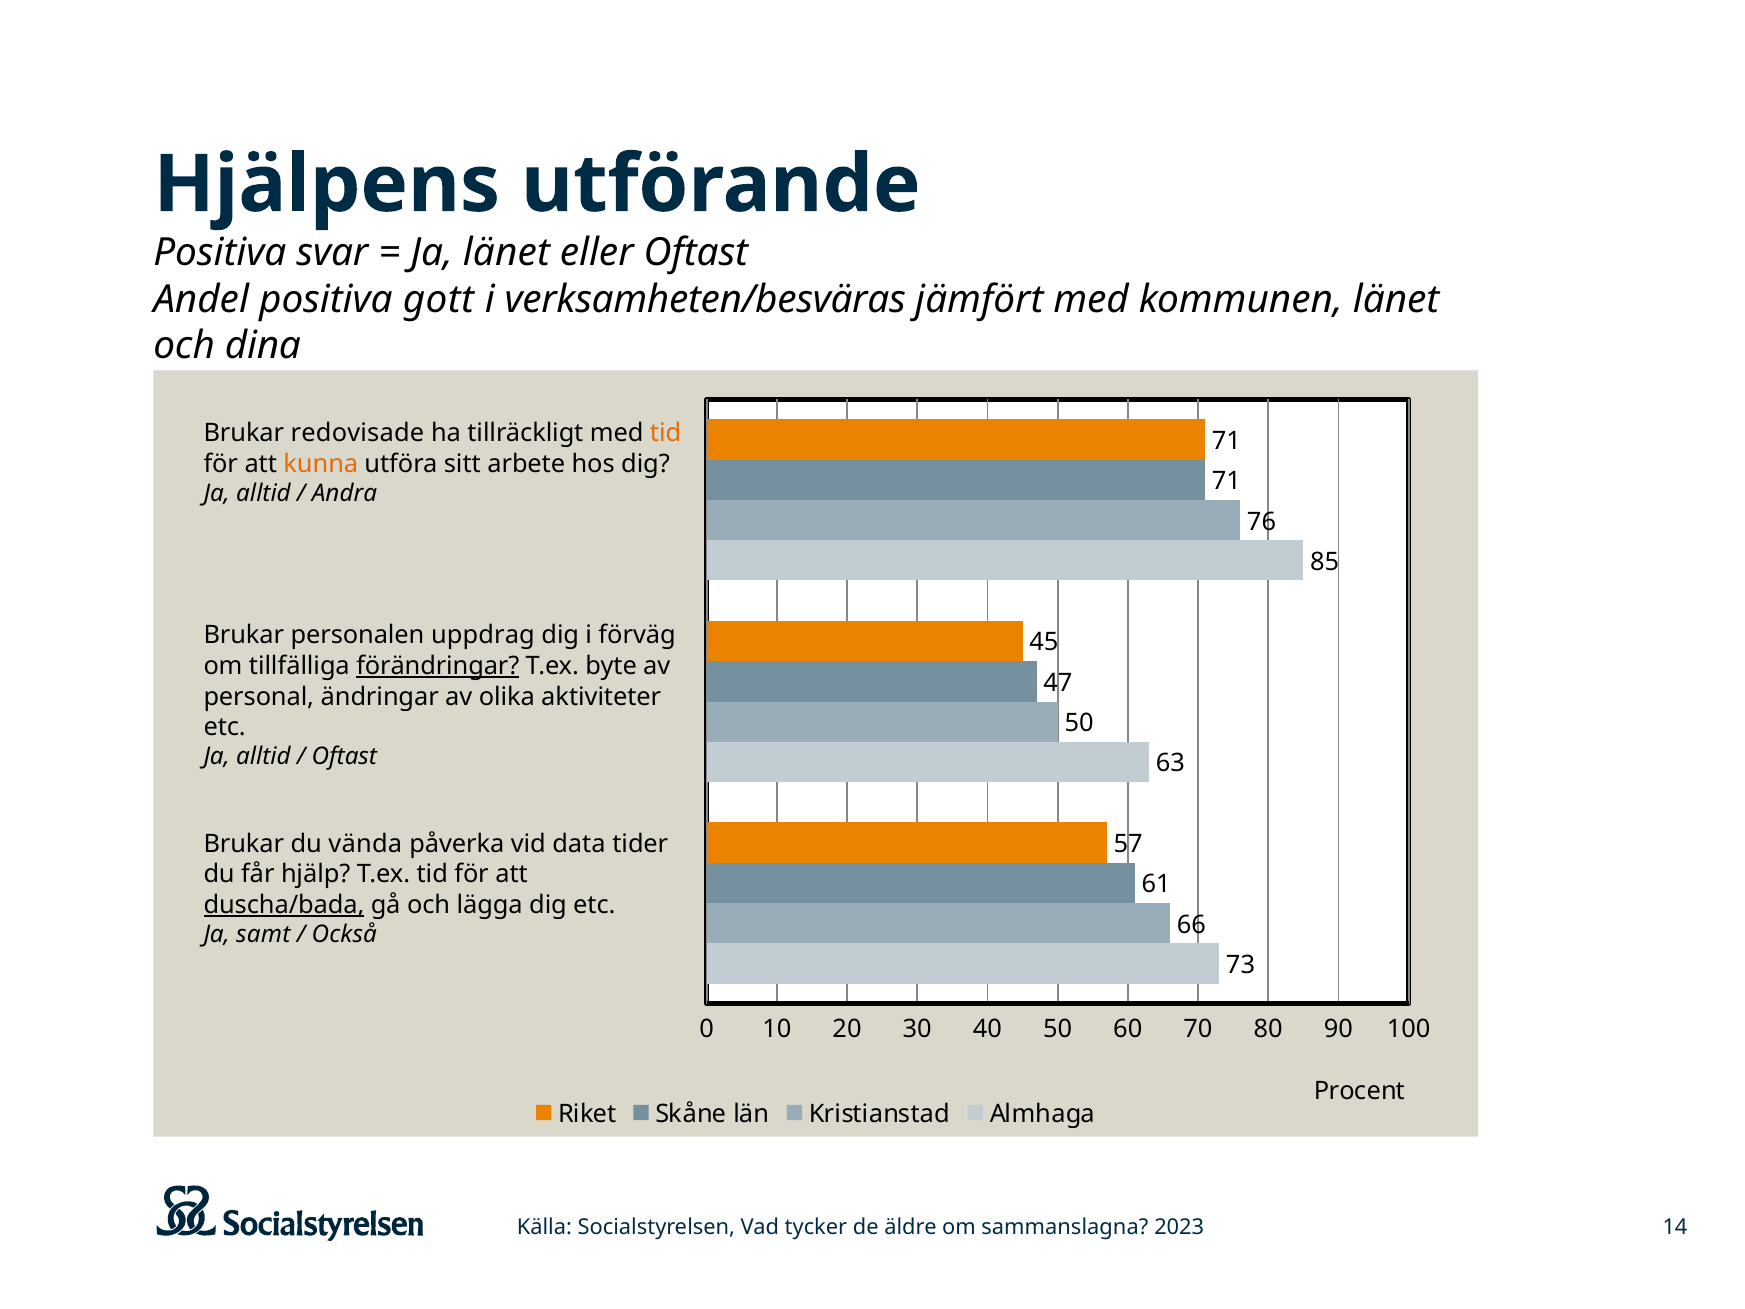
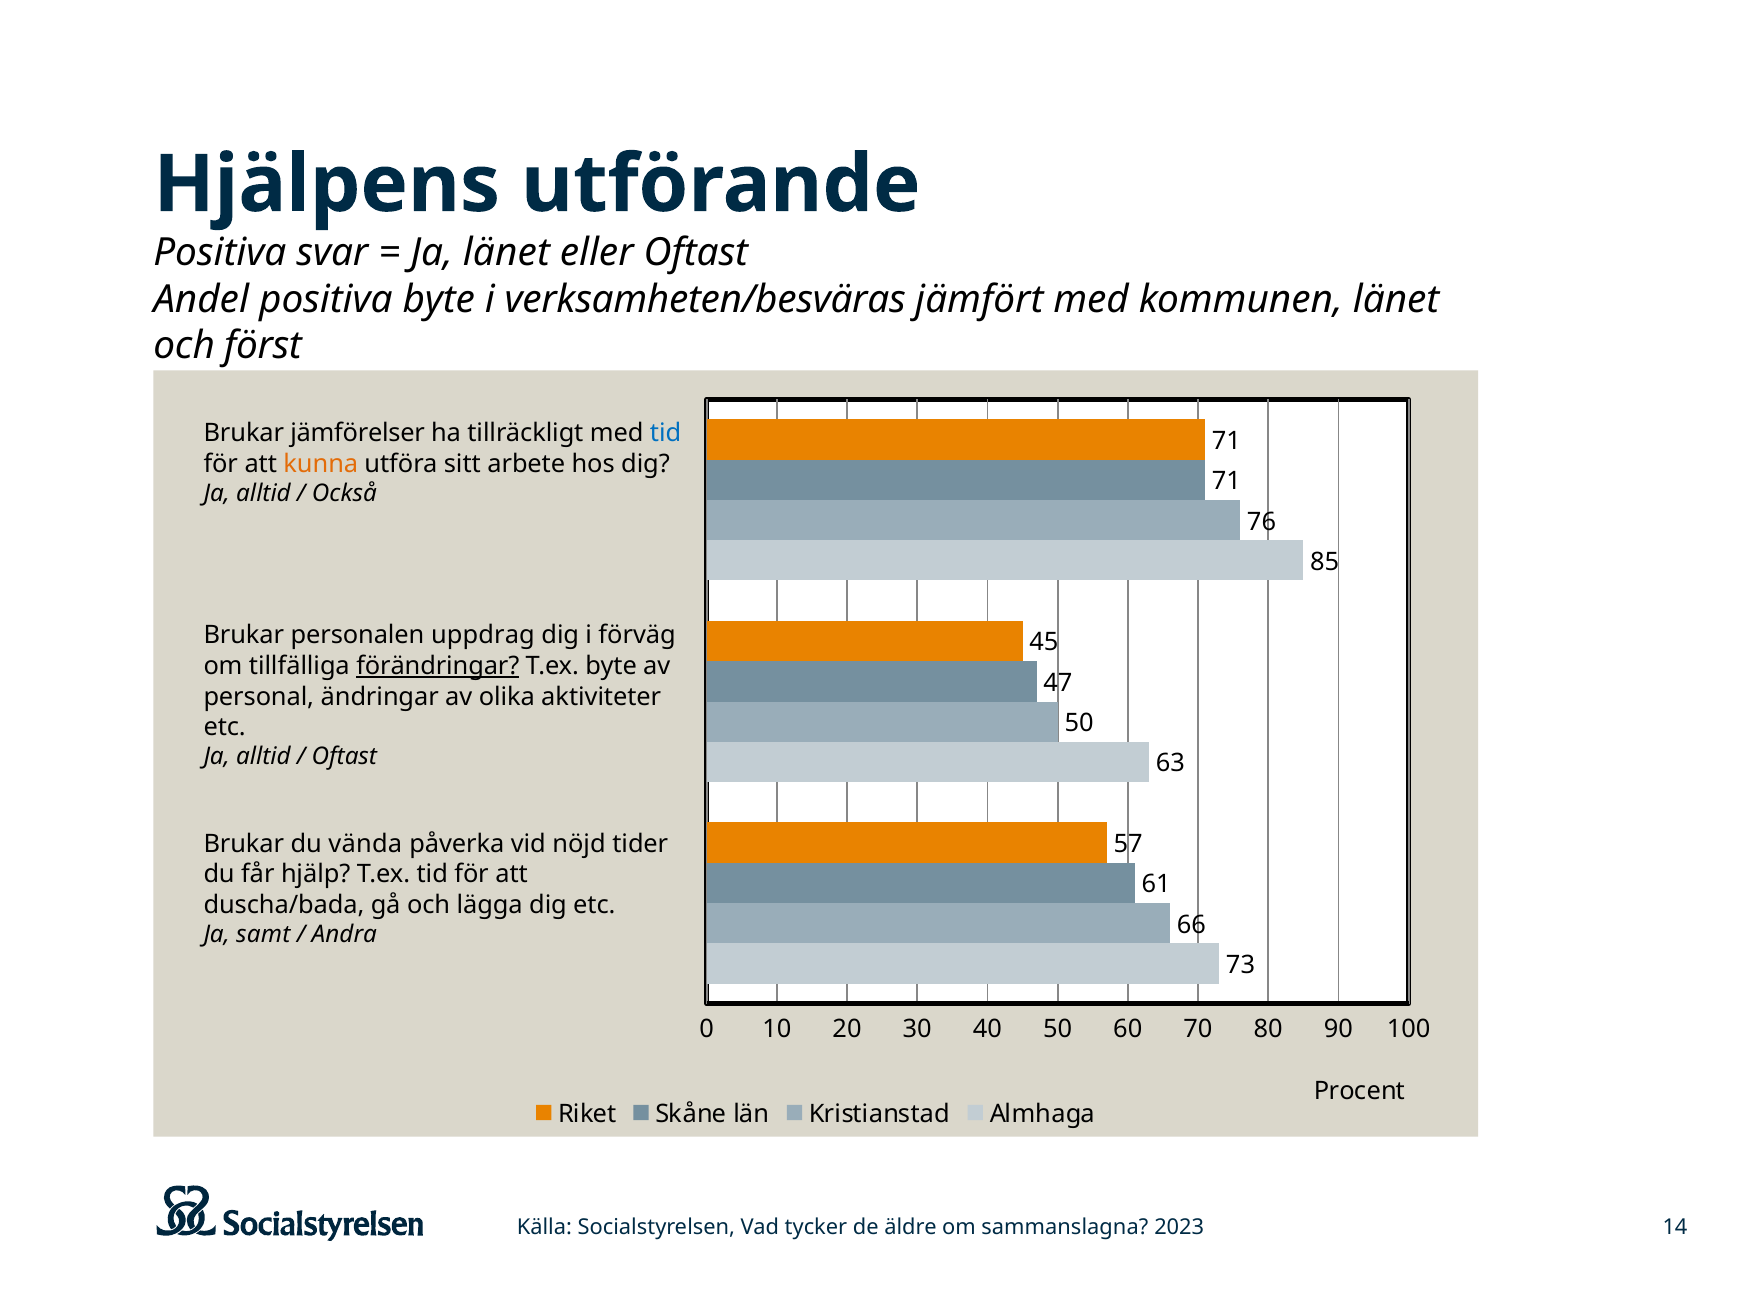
positiva gott: gott -> byte
dina: dina -> först
redovisade: redovisade -> jämförelser
tid at (666, 433) colour: orange -> blue
Andra: Andra -> Också
data: data -> nöjd
duscha/bada underline: present -> none
Också: Också -> Andra
